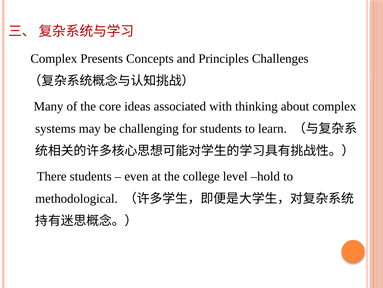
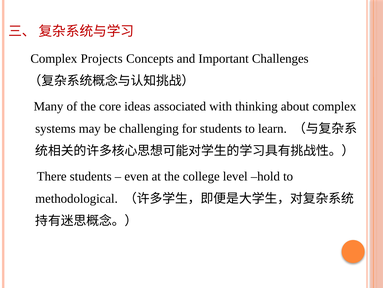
Presents: Presents -> Projects
Principles: Principles -> Important
